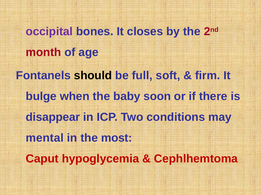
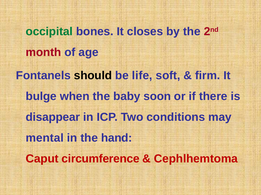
occipital colour: purple -> green
full: full -> life
most: most -> hand
hypoglycemia: hypoglycemia -> circumference
